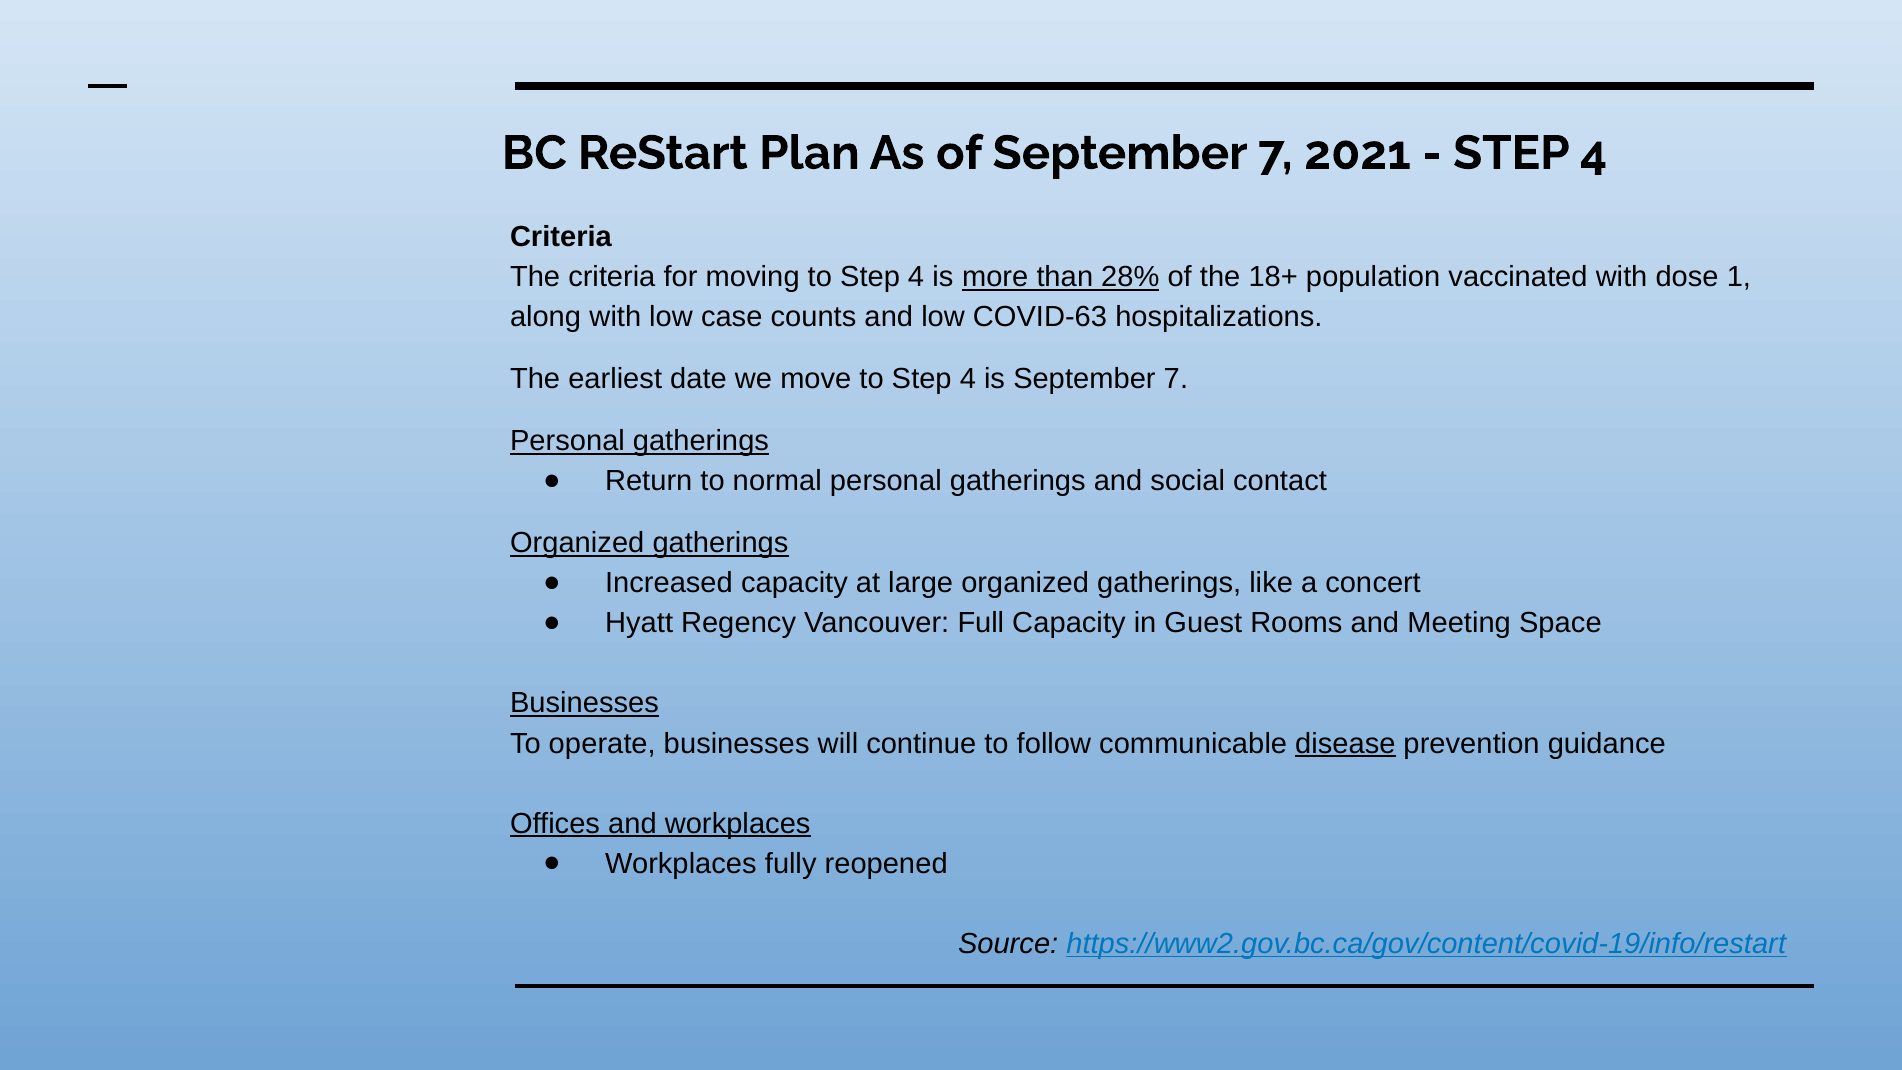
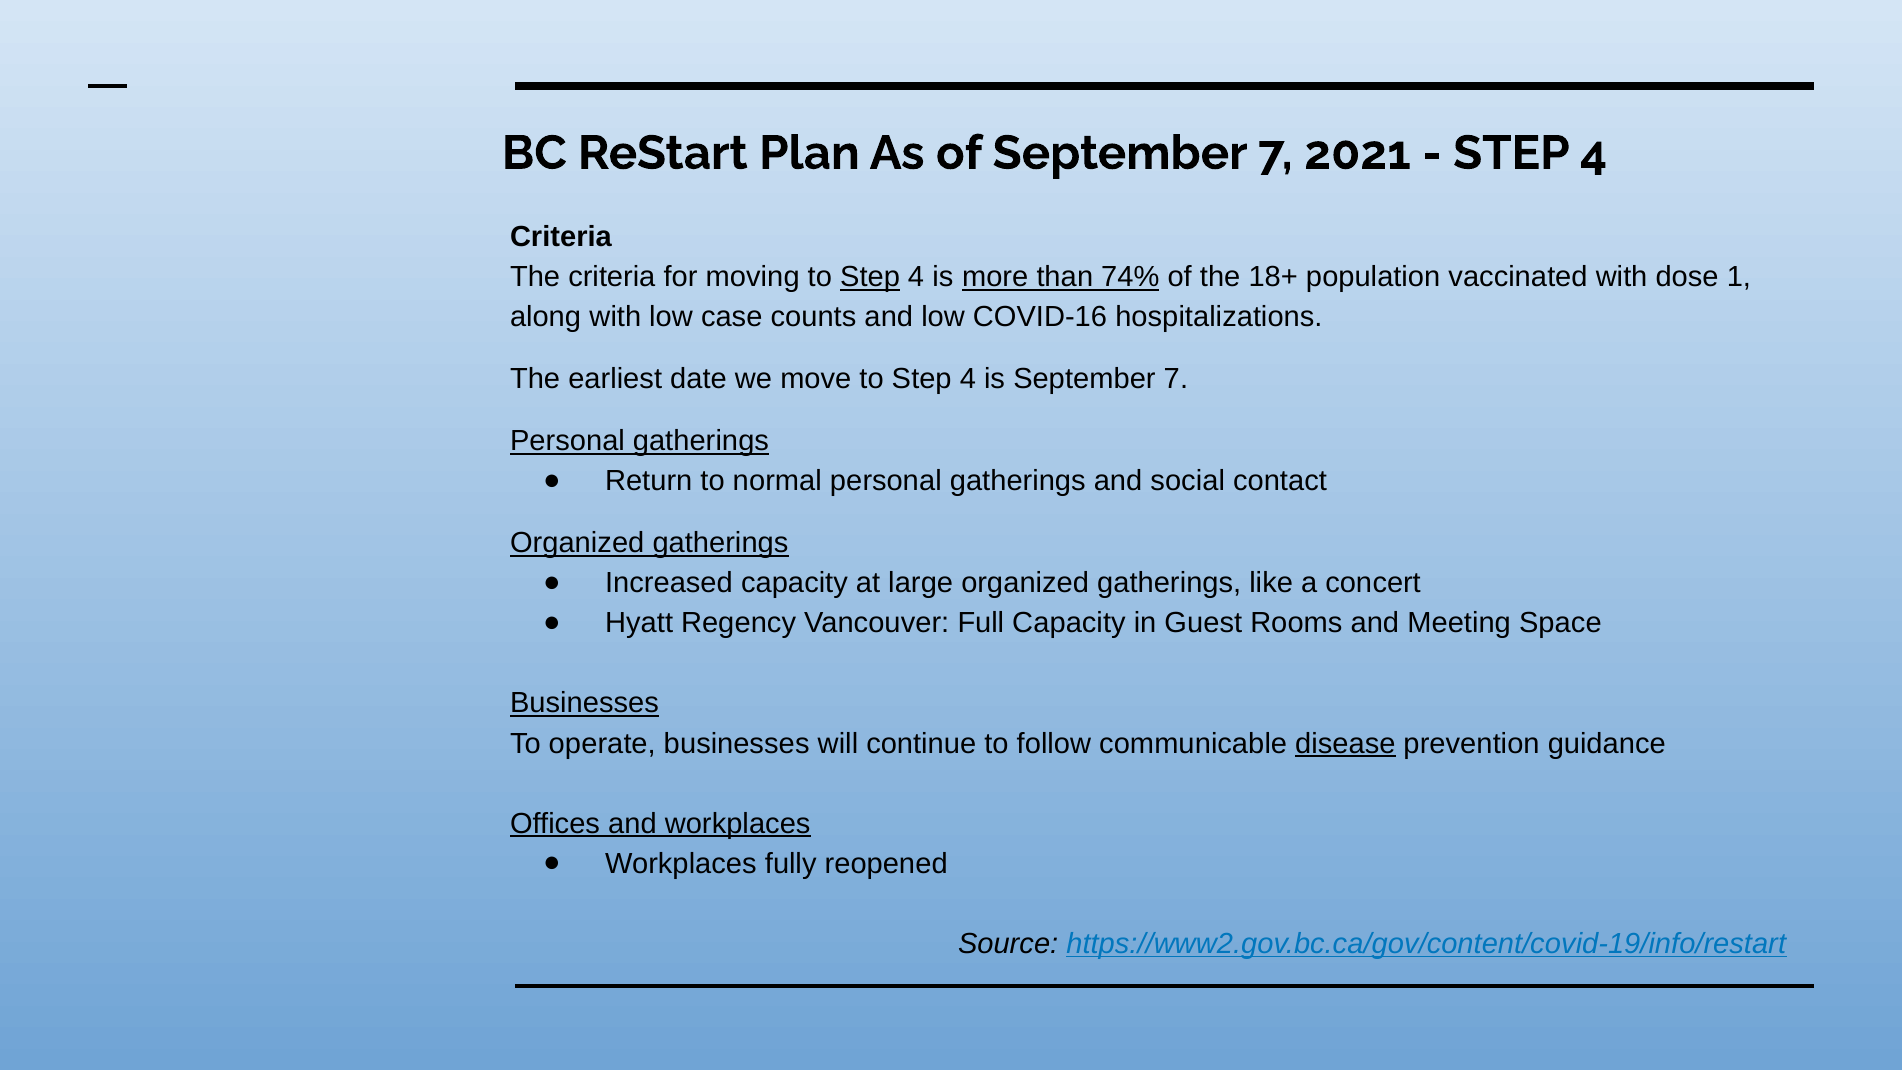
Step at (870, 277) underline: none -> present
28%: 28% -> 74%
COVID-63: COVID-63 -> COVID-16
